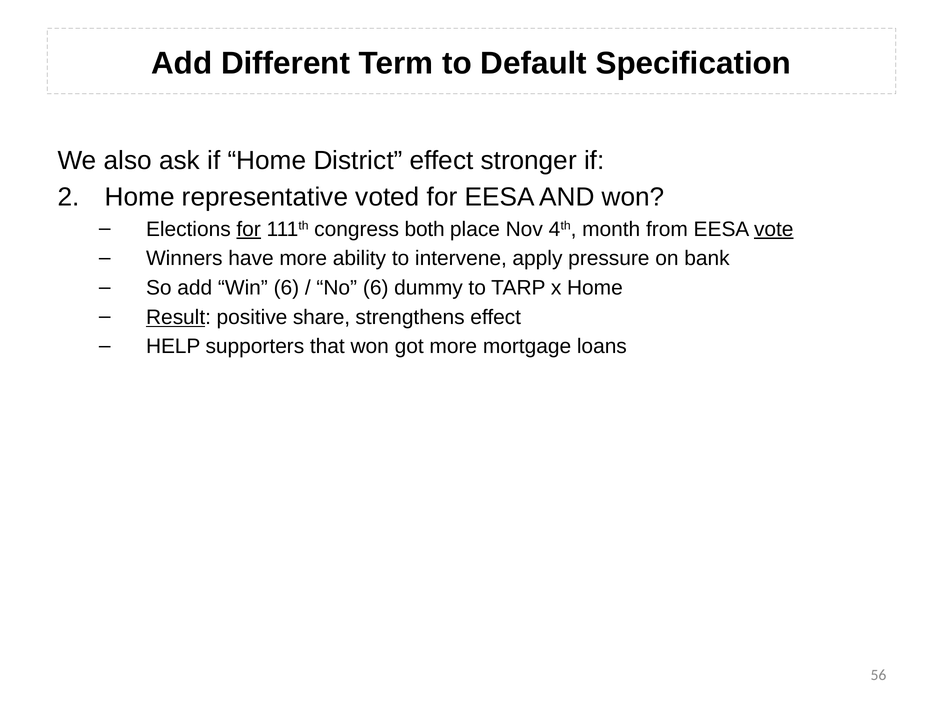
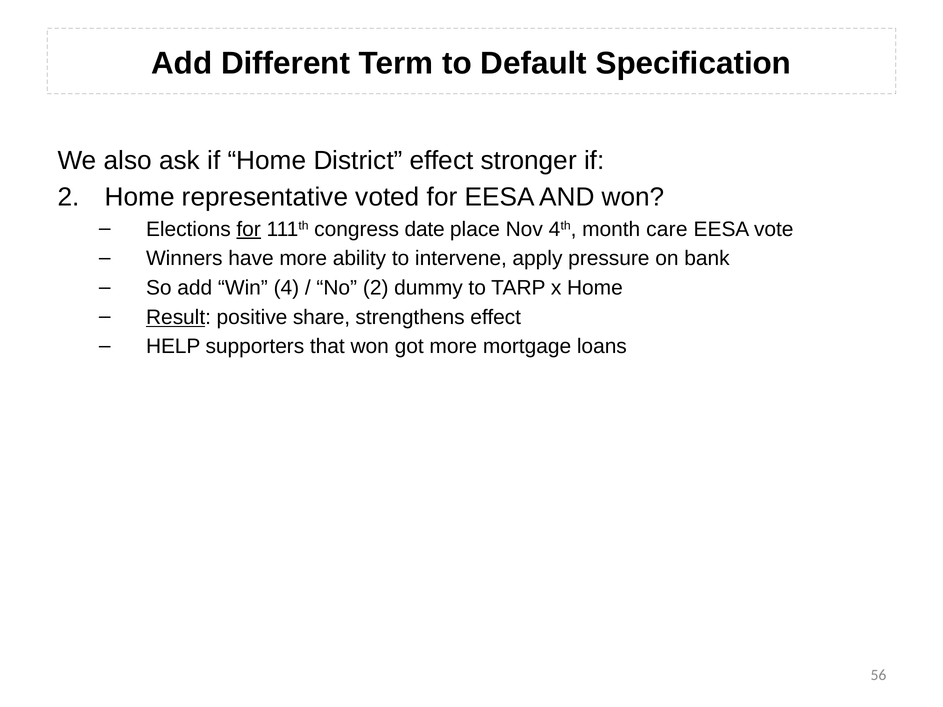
both: both -> date
from: from -> care
vote underline: present -> none
Win 6: 6 -> 4
No 6: 6 -> 2
